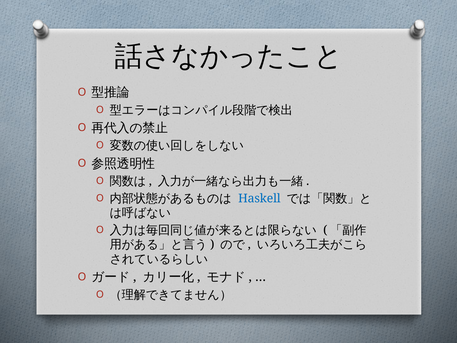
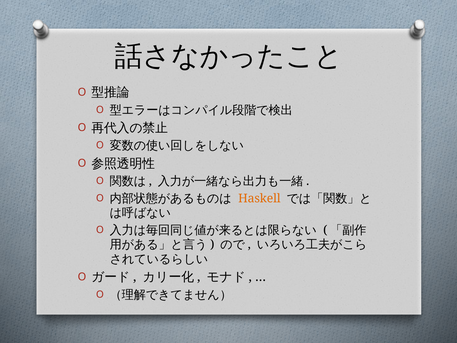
Haskell colour: blue -> orange
